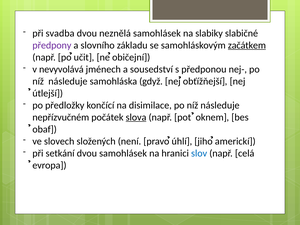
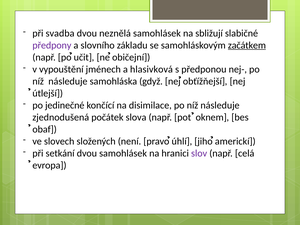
slabiky: slabiky -> sbližují
nevyvolává: nevyvolává -> vypouštění
sousedství: sousedství -> hlasivková
předložky: předložky -> jedinečné
nepřízvučném: nepřízvučném -> zjednodušená
slova underline: present -> none
slov colour: blue -> purple
